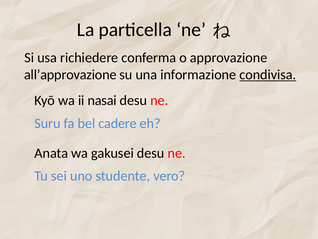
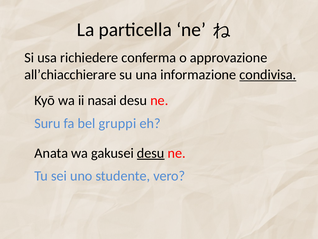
all’approvazione: all’approvazione -> all’chiacchierare
cadere: cadere -> gruppi
desu at (151, 153) underline: none -> present
